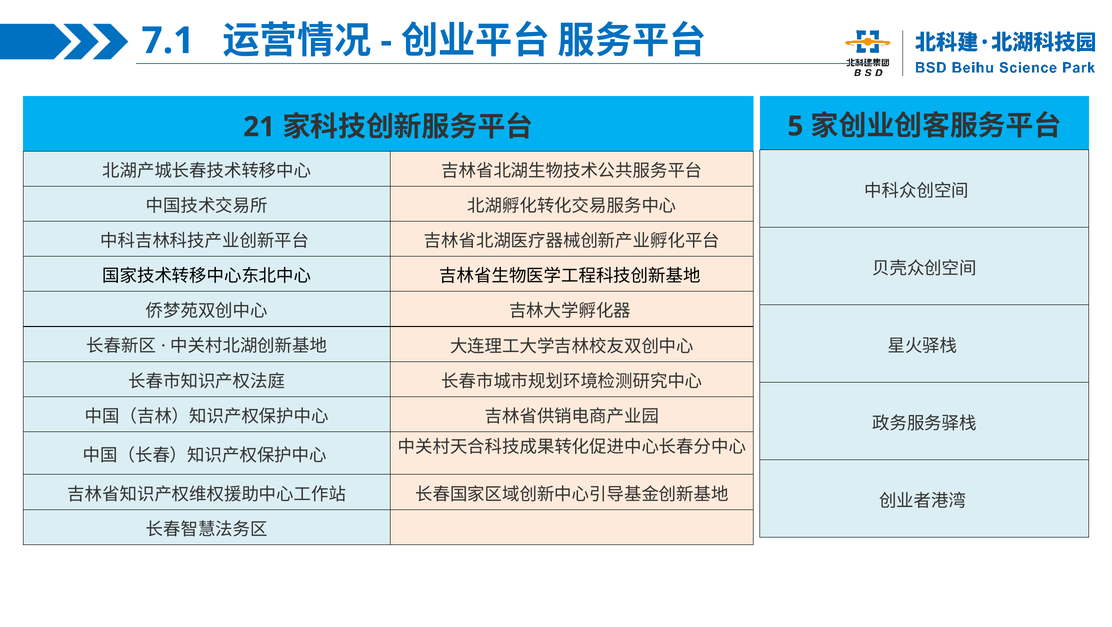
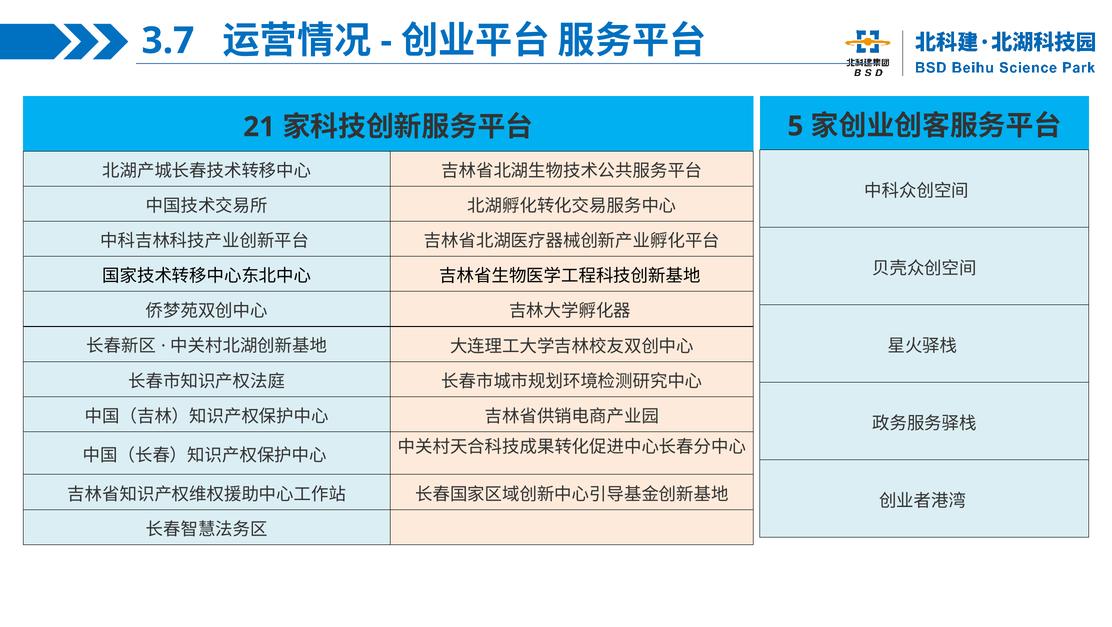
7.1: 7.1 -> 3.7
